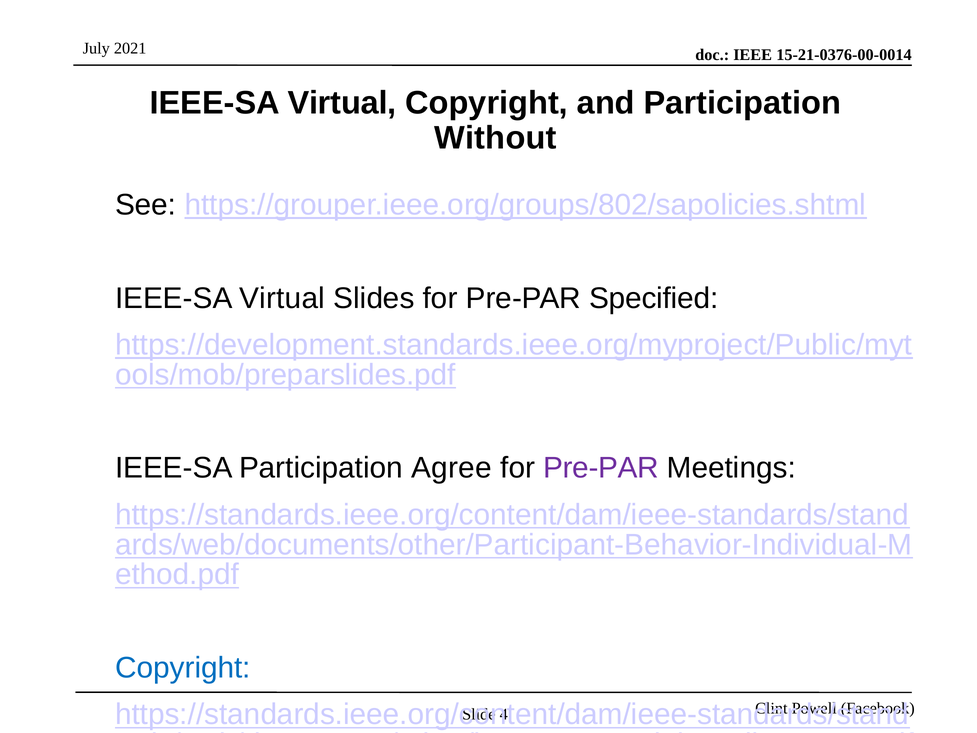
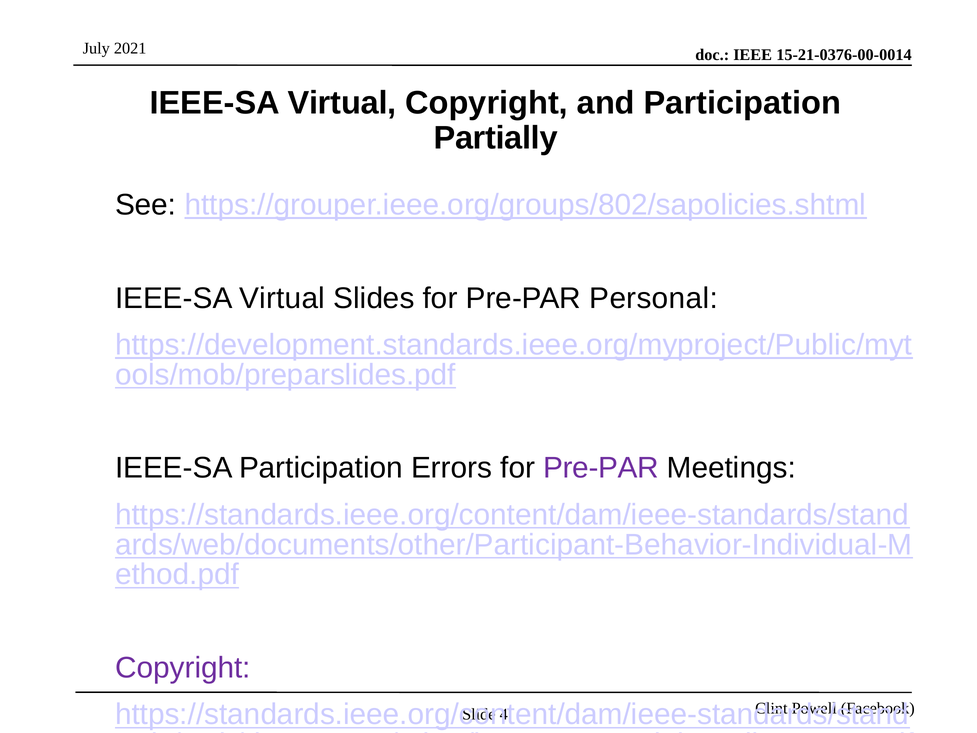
Without: Without -> Partially
Specified: Specified -> Personal
Agree: Agree -> Errors
Copyright at (183, 668) colour: blue -> purple
